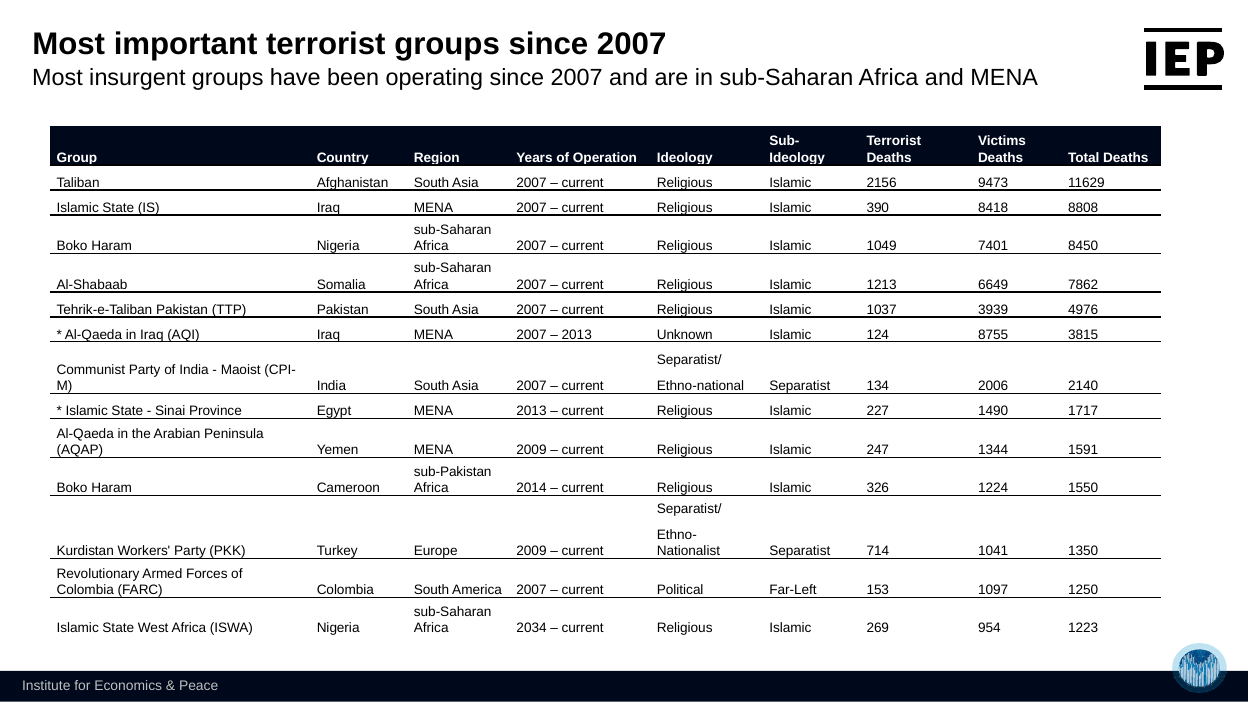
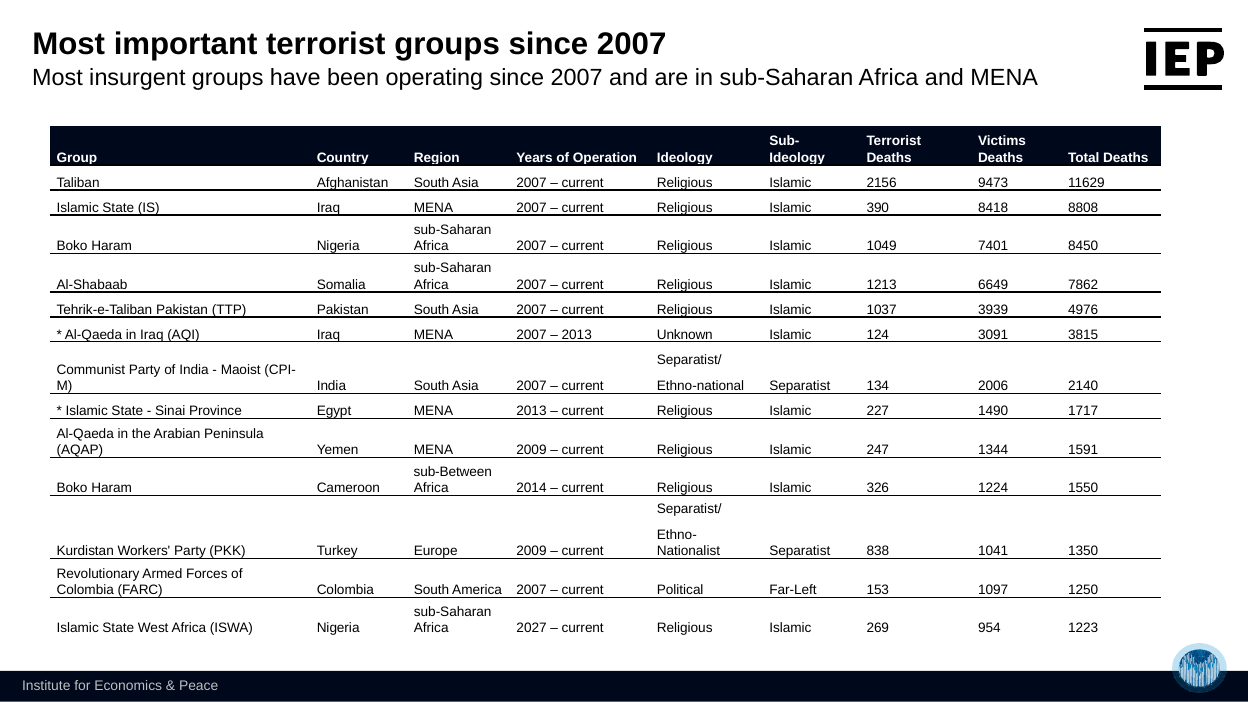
8755: 8755 -> 3091
sub-Pakistan: sub-Pakistan -> sub-Between
714: 714 -> 838
2034: 2034 -> 2027
